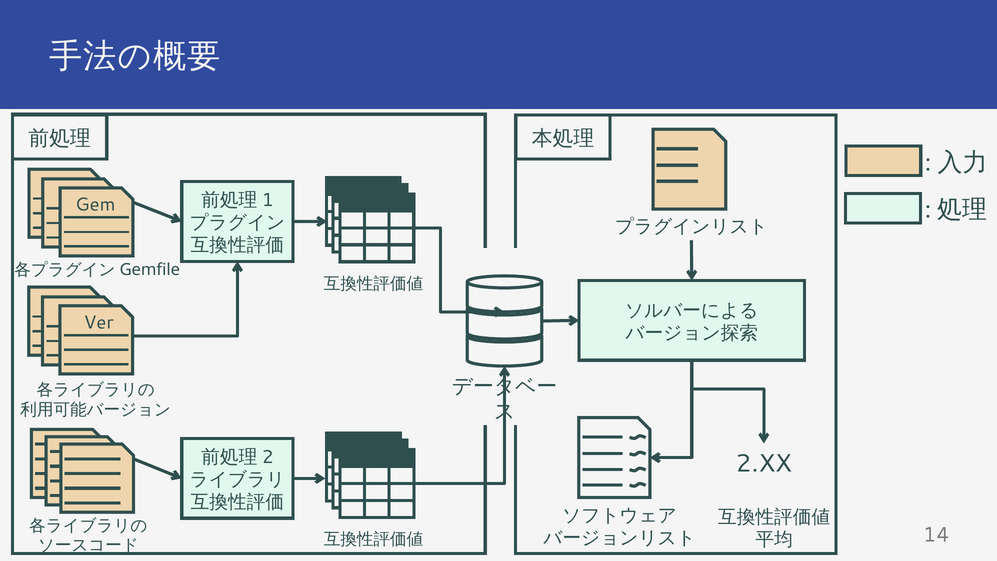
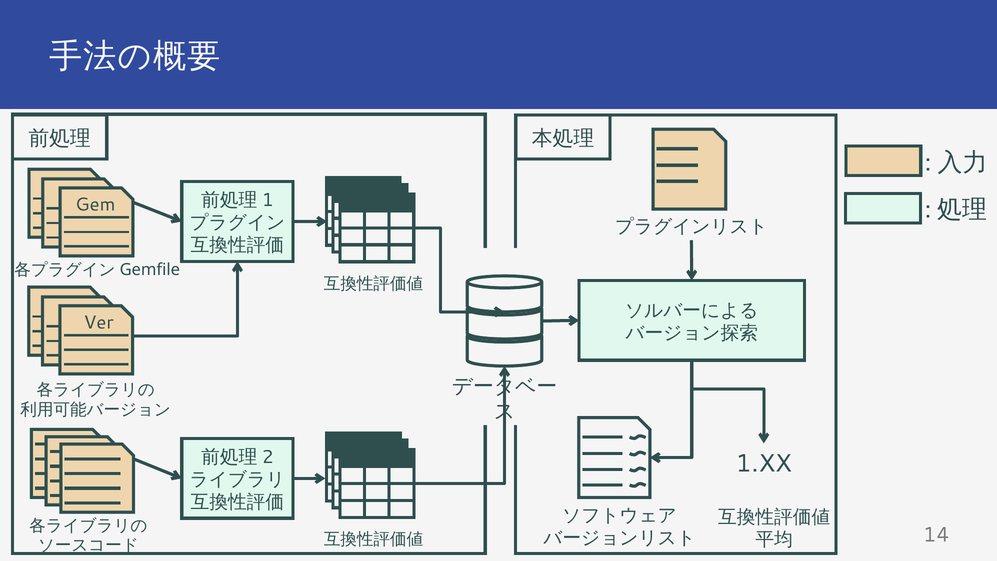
2.XX: 2.XX -> 1.XX
